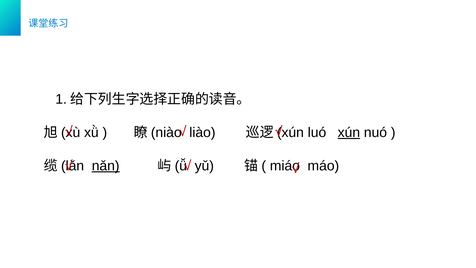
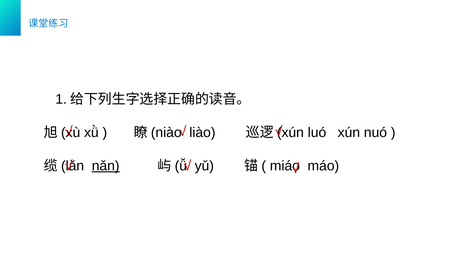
xún at (349, 132) underline: present -> none
